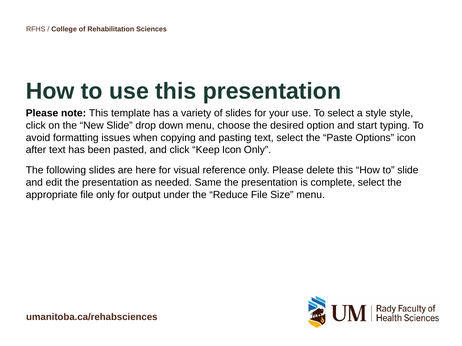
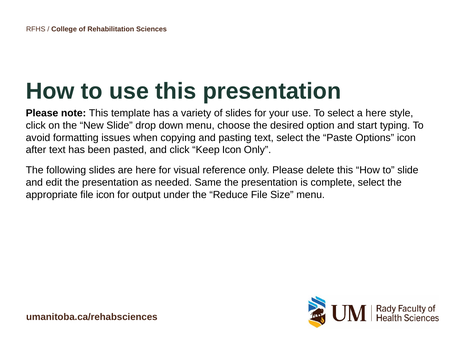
a style: style -> here
file only: only -> icon
